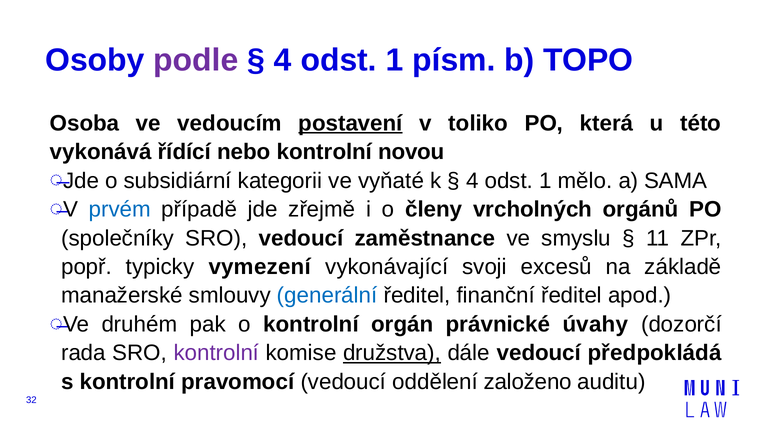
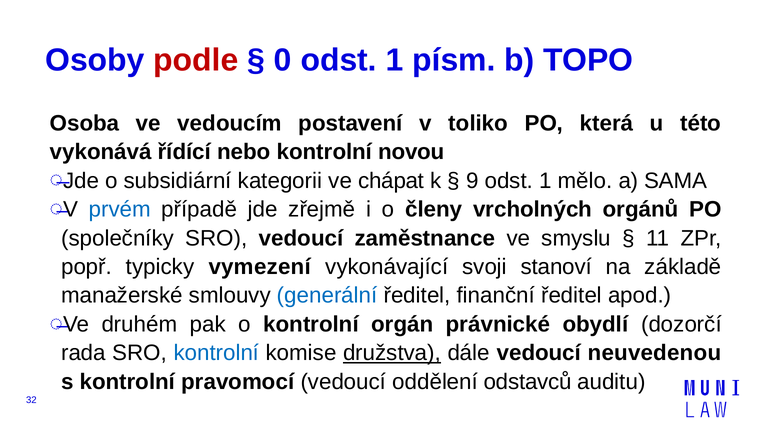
podle colour: purple -> red
4 at (283, 60): 4 -> 0
postavení underline: present -> none
vyňaté: vyňaté -> chápat
4 at (472, 181): 4 -> 9
excesů: excesů -> stanoví
úvahy: úvahy -> obydlí
kontrolní at (216, 353) colour: purple -> blue
předpokládá: předpokládá -> neuvedenou
založeno: založeno -> odstavců
